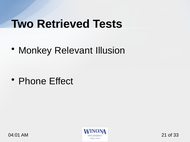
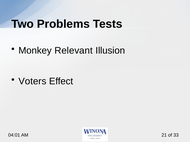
Retrieved: Retrieved -> Problems
Phone: Phone -> Voters
